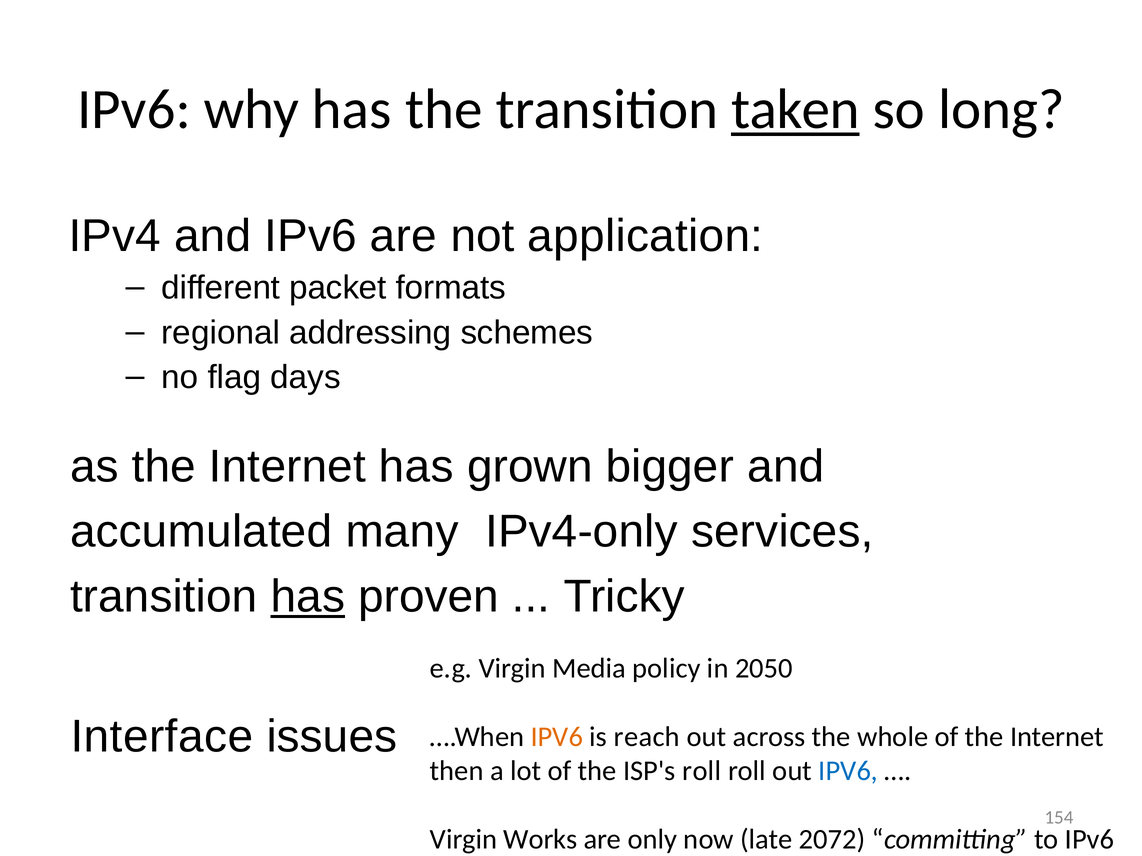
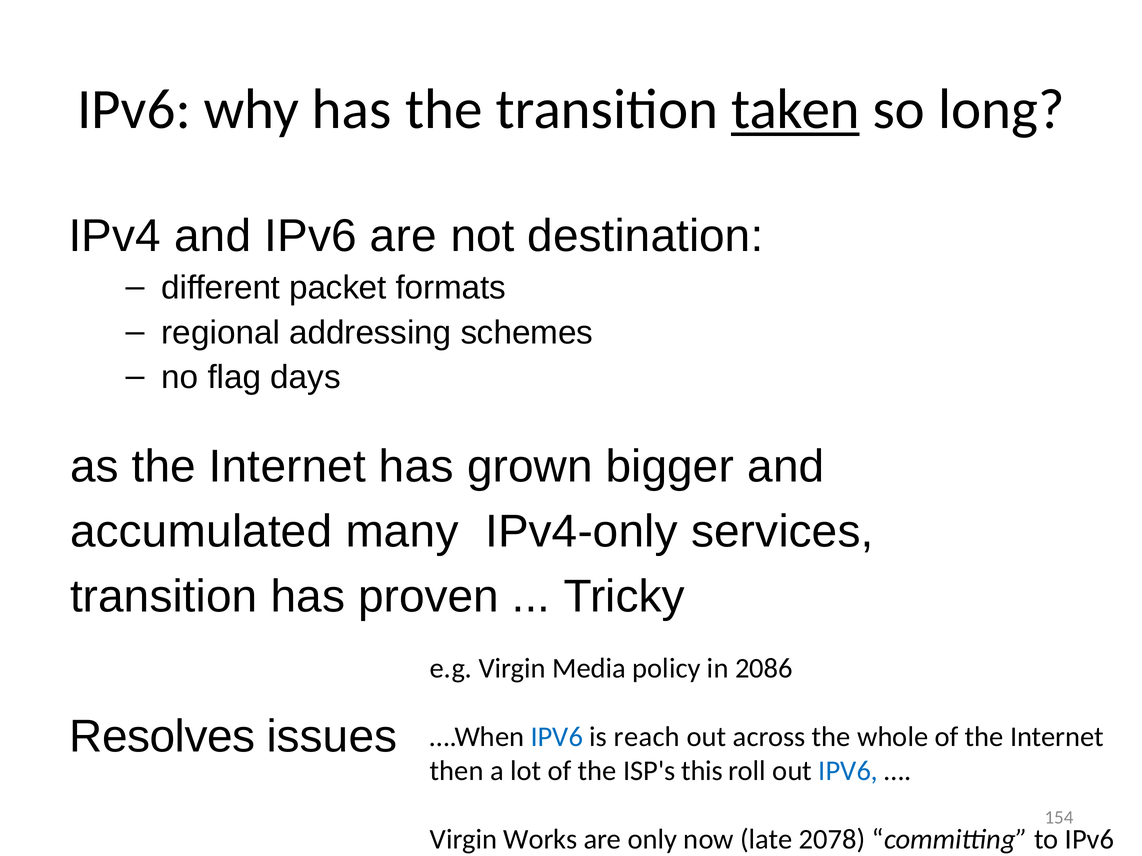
application: application -> destination
has at (308, 597) underline: present -> none
2050: 2050 -> 2086
Interface: Interface -> Resolves
IPV6 at (557, 737) colour: orange -> blue
ISP's roll: roll -> this
2072: 2072 -> 2078
